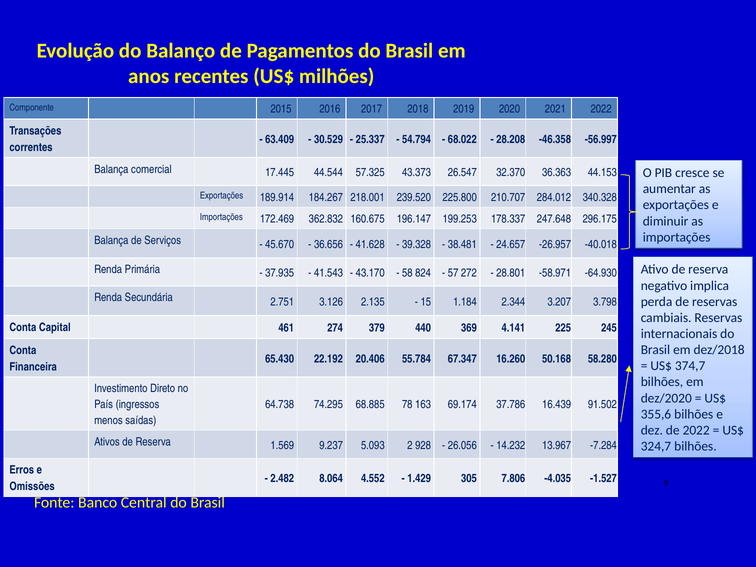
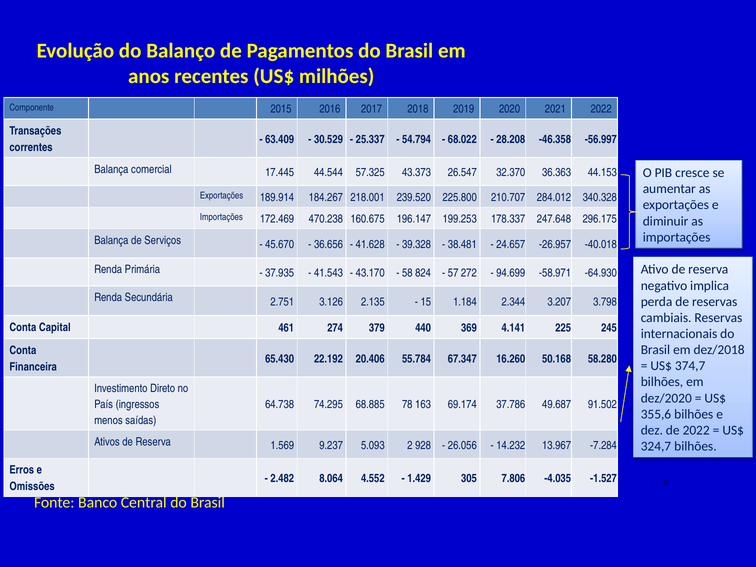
362.832: 362.832 -> 470.238
28.801: 28.801 -> 94.699
16.439: 16.439 -> 49.687
